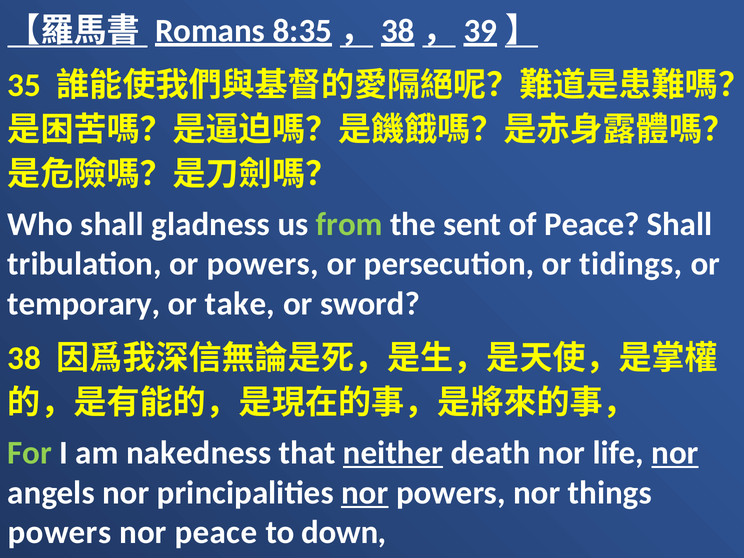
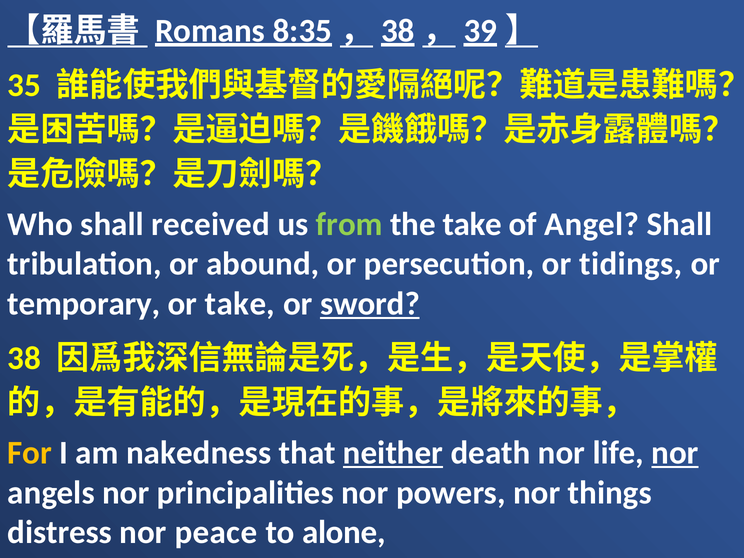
gladness: gladness -> received
the sent: sent -> take
of Peace: Peace -> Angel
or powers: powers -> abound
sword underline: none -> present
For colour: light green -> yellow
nor at (365, 493) underline: present -> none
powers at (60, 532): powers -> distress
down: down -> alone
